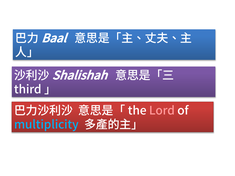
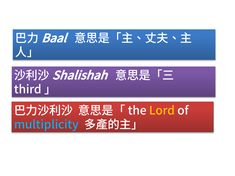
Lord colour: pink -> yellow
